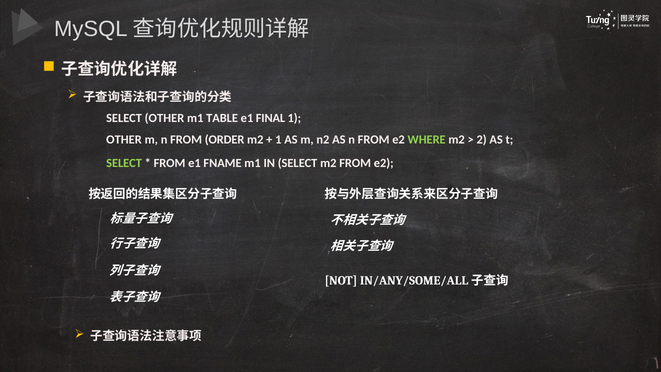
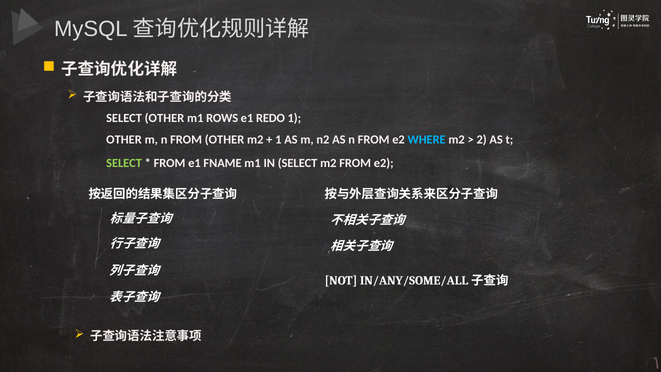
TABLE: TABLE -> ROWS
FINAL: FINAL -> REDO
FROM ORDER: ORDER -> OTHER
WHERE colour: light green -> light blue
